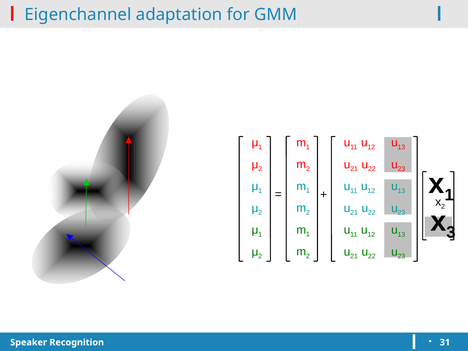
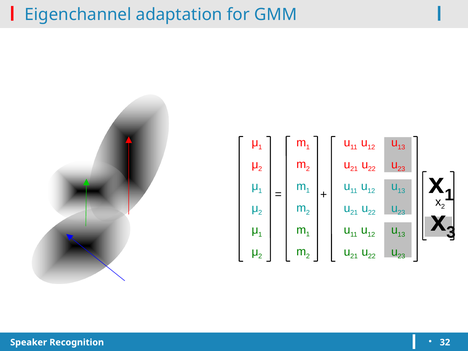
31: 31 -> 32
